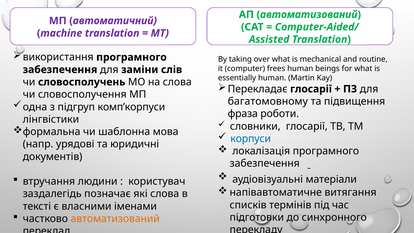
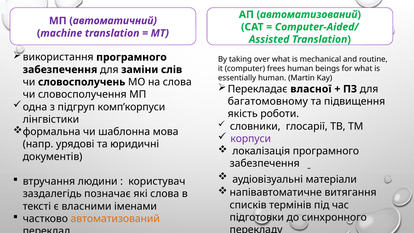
Перекладає глосарії: глосарії -> власної
фраза: фраза -> якість
корпуси colour: blue -> purple
